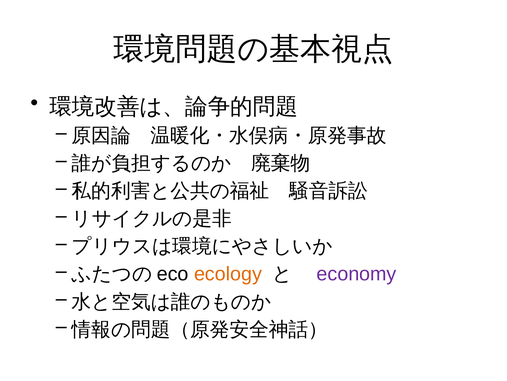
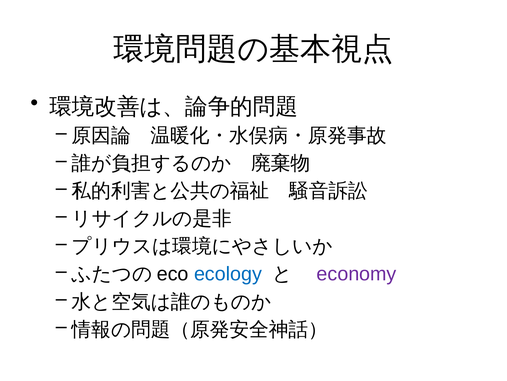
ecology colour: orange -> blue
